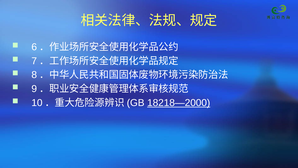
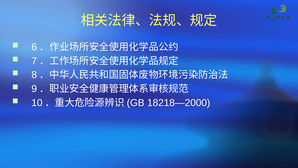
18218—2000 underline: present -> none
